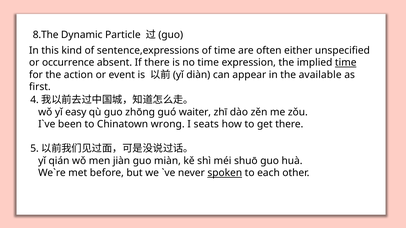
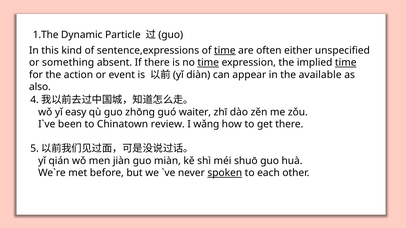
8.The: 8.The -> 1.The
time at (225, 50) underline: none -> present
occurrence: occurrence -> something
time at (208, 63) underline: none -> present
first: first -> also
wrong: wrong -> review
seats: seats -> wǎng
